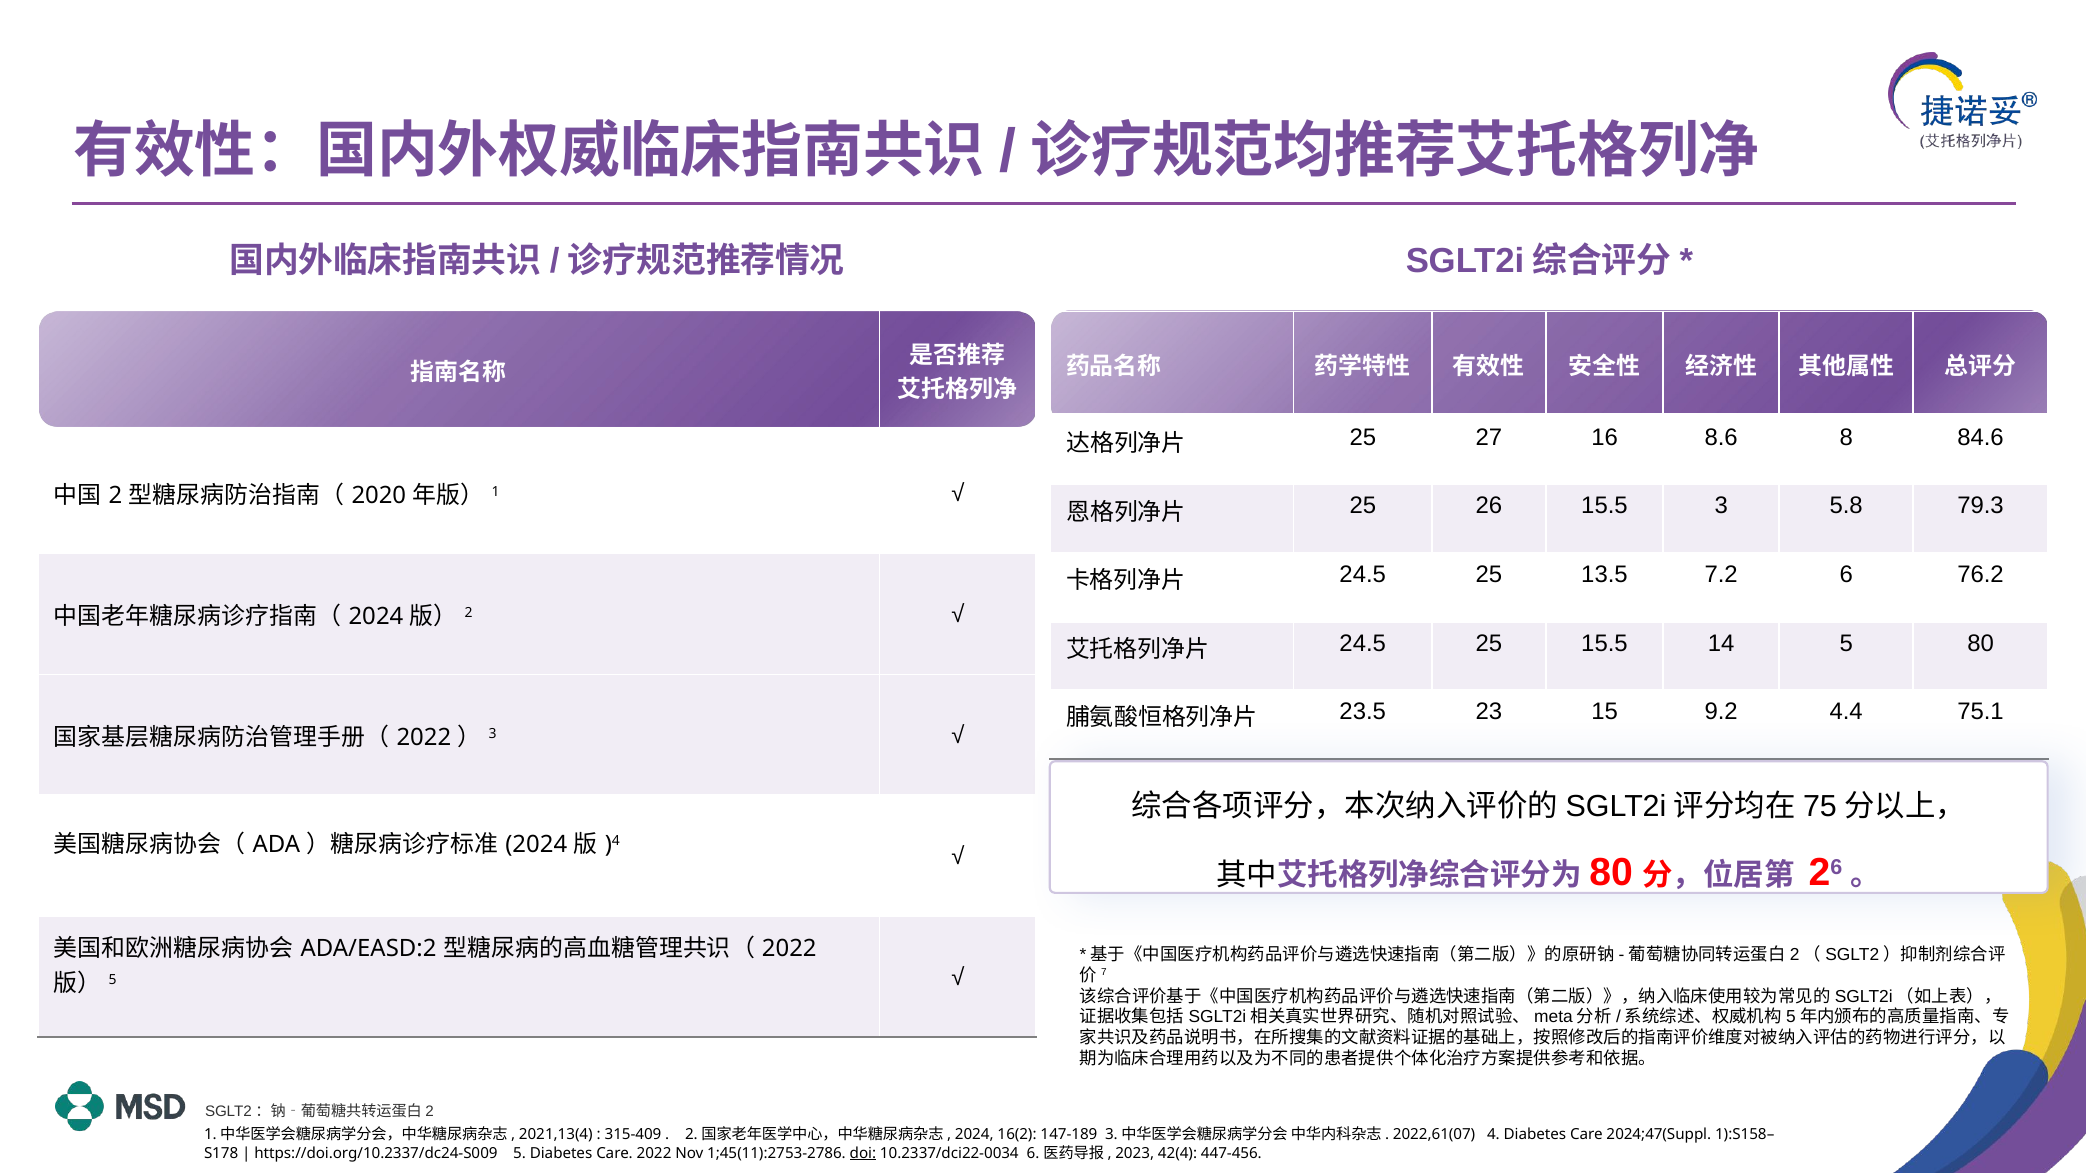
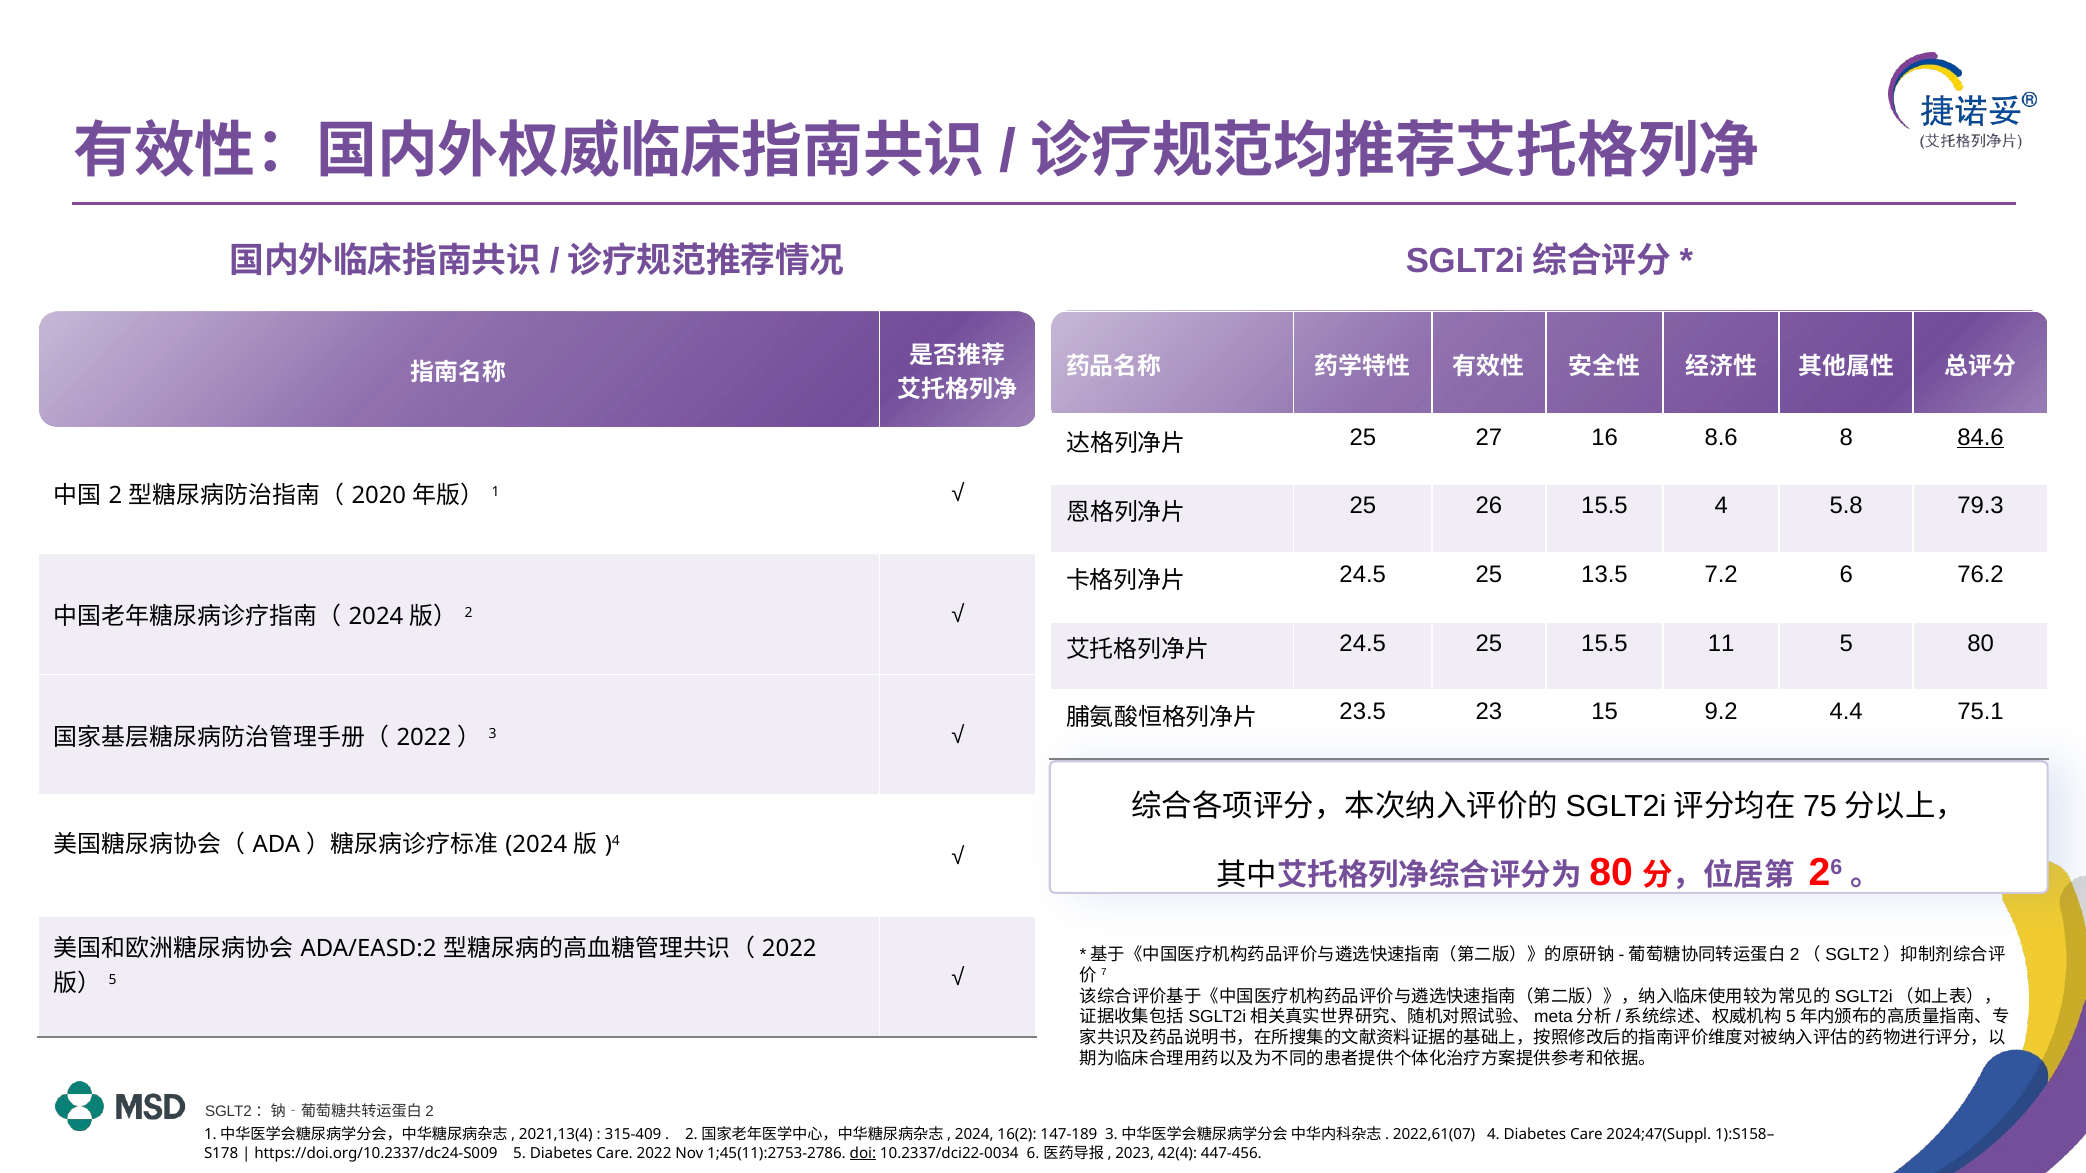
84.6 underline: none -> present
15.5 3: 3 -> 4
14: 14 -> 11
